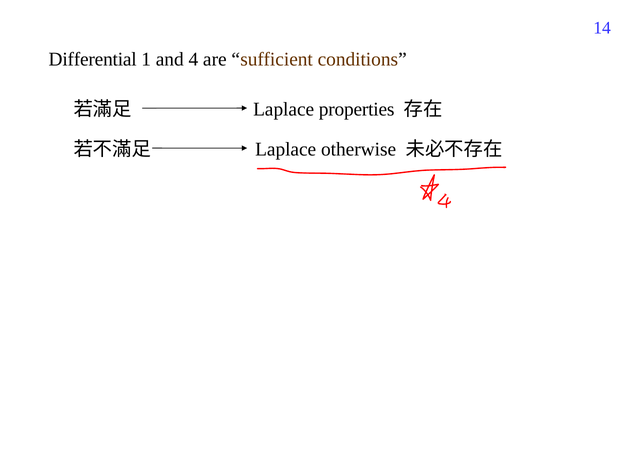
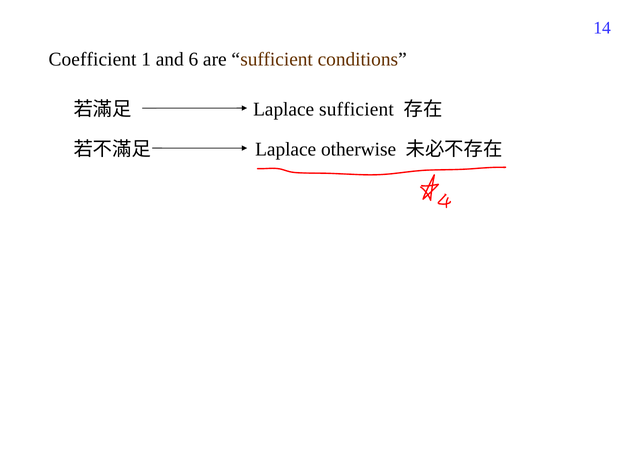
Differential: Differential -> Coefficient
4: 4 -> 6
Laplace properties: properties -> sufficient
